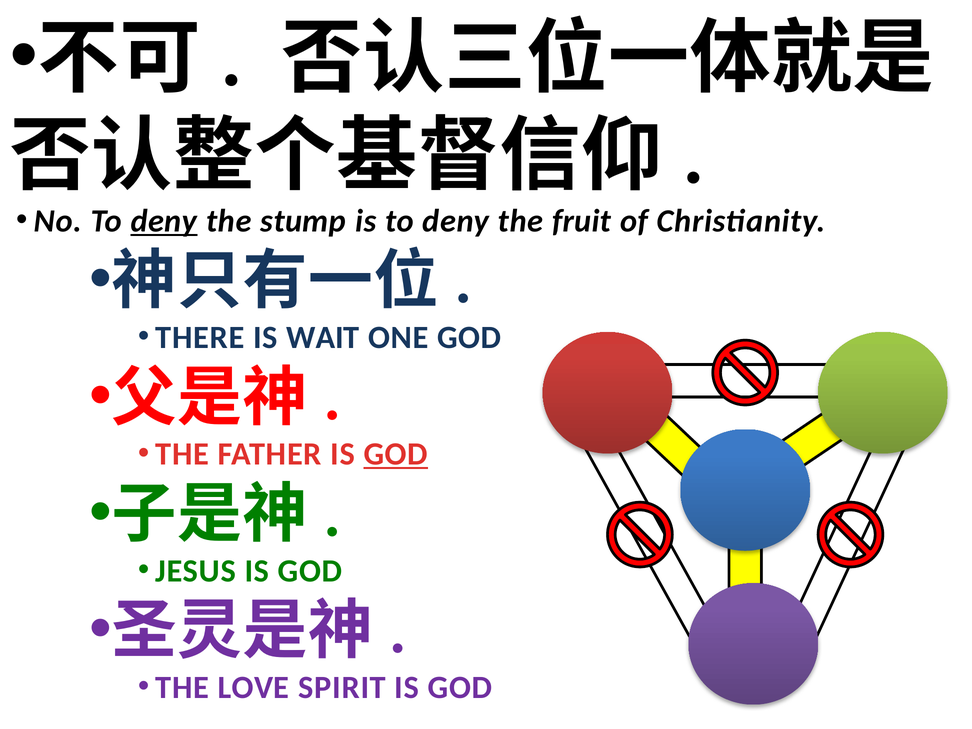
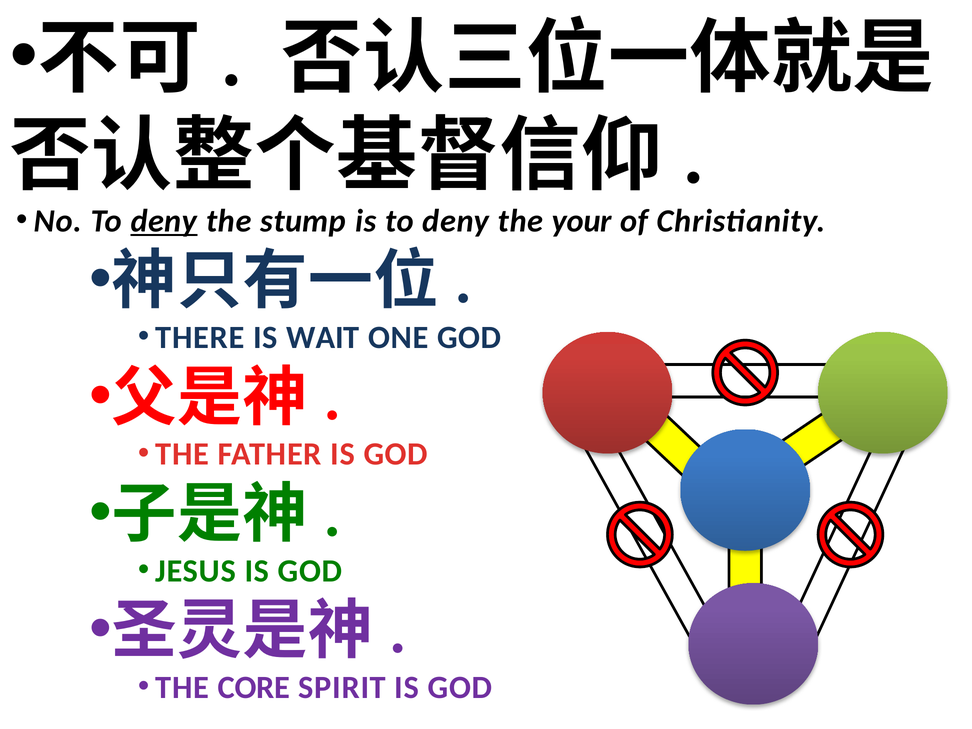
fruit: fruit -> your
GOD at (396, 454) underline: present -> none
LOVE: LOVE -> CORE
